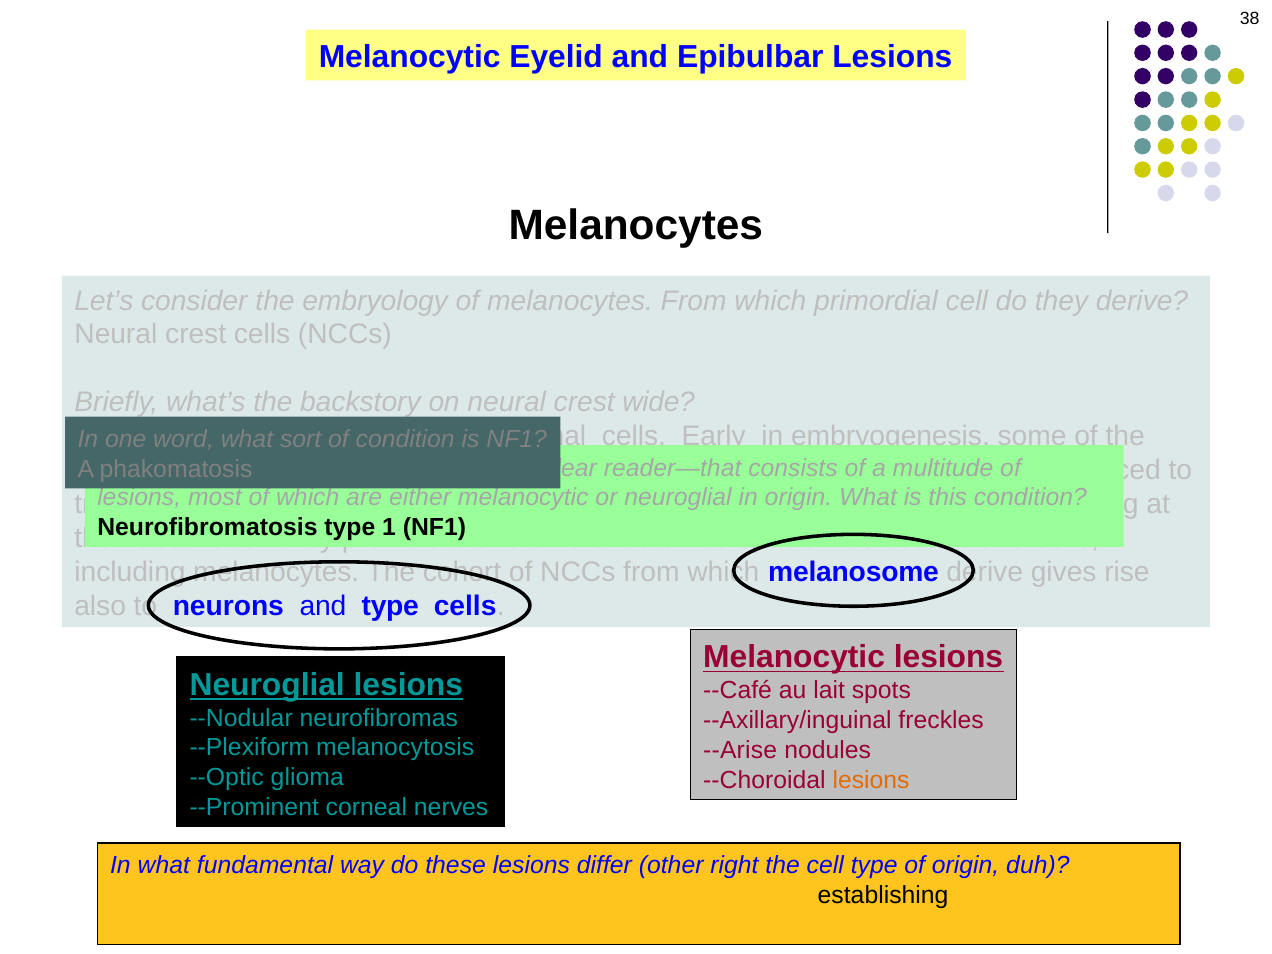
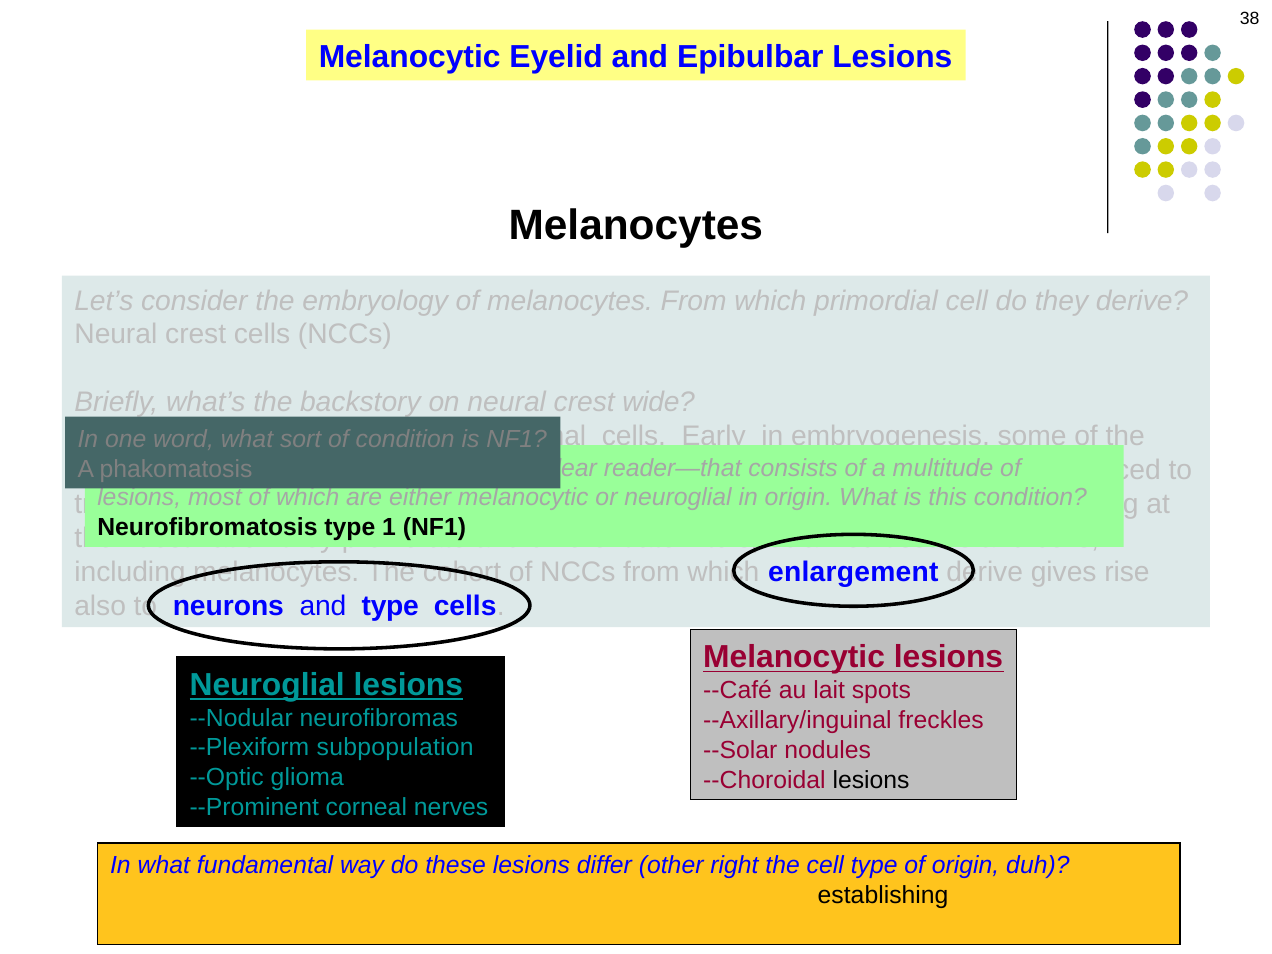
melanosome: melanosome -> enlargement
melanocytosis: melanocytosis -> subpopulation
--Arise: --Arise -> --Solar
lesions at (871, 780) colour: orange -> black
